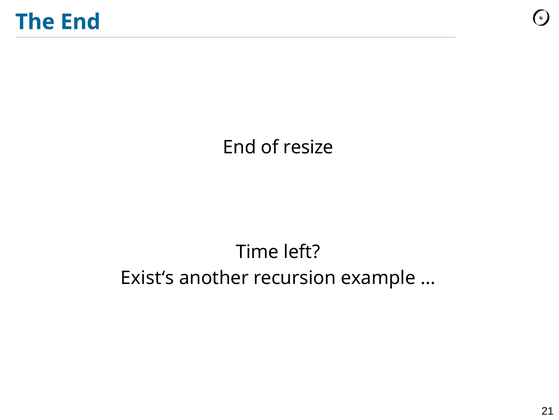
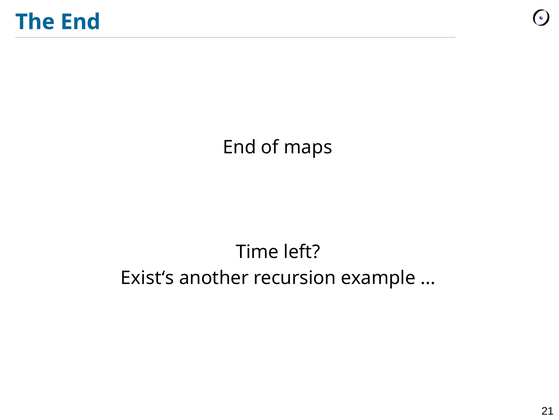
resize: resize -> maps
